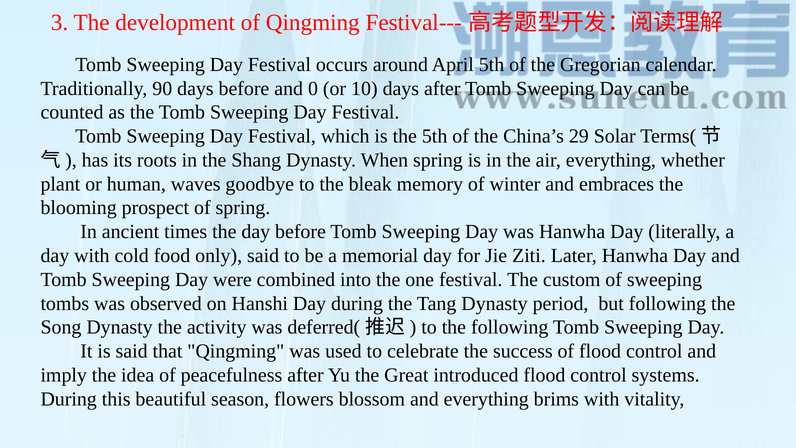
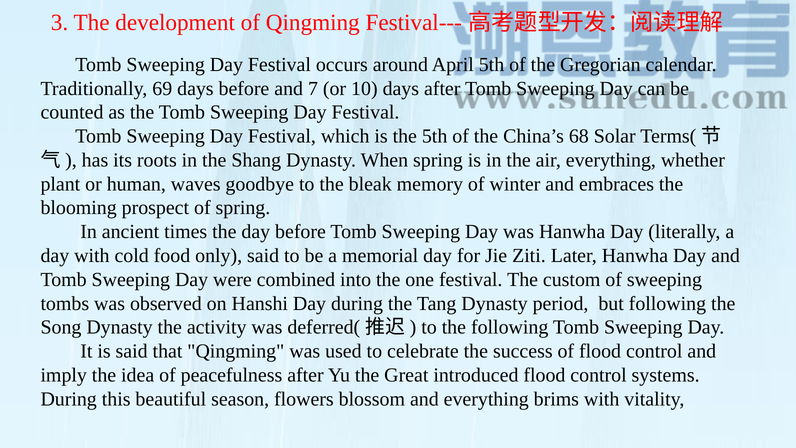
90: 90 -> 69
0: 0 -> 7
29: 29 -> 68
